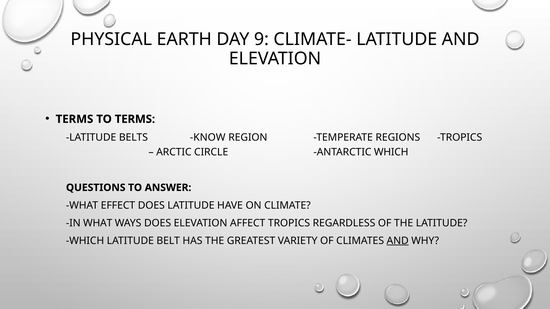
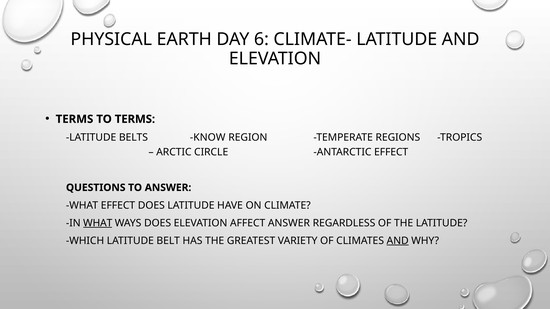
9: 9 -> 6
ANTARCTIC WHICH: WHICH -> EFFECT
WHAT at (98, 223) underline: none -> present
AFFECT TROPICS: TROPICS -> ANSWER
